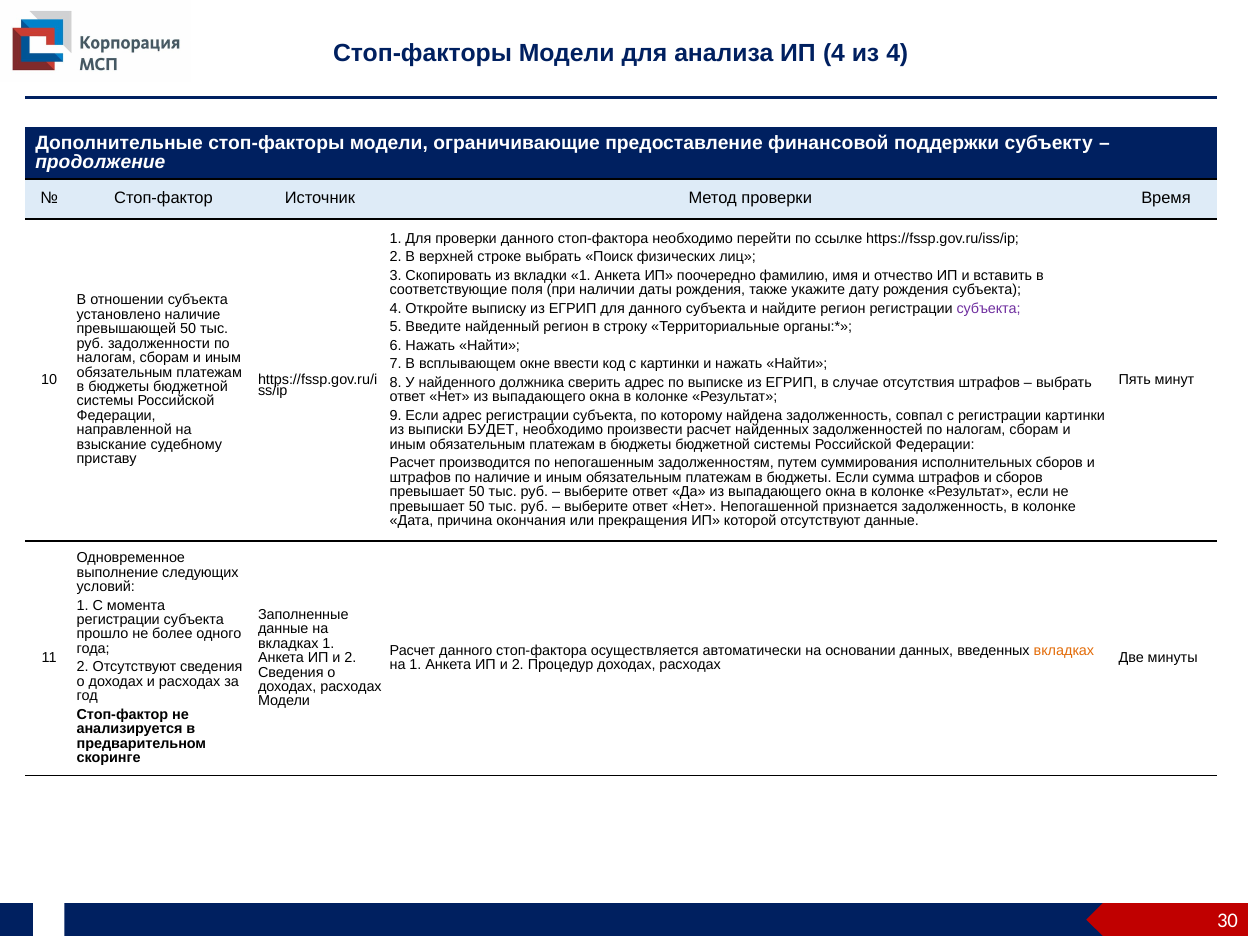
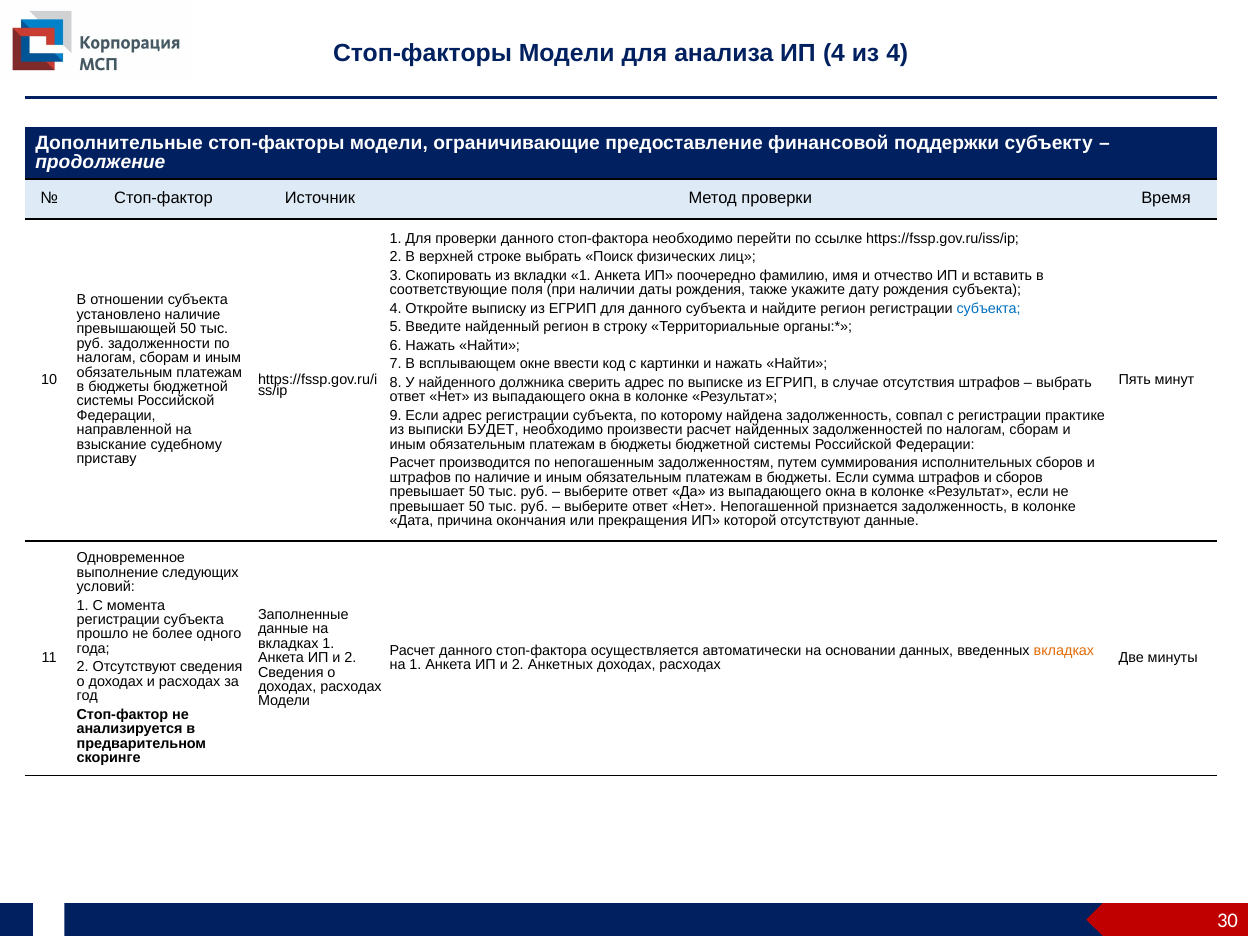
субъекта at (989, 308) colour: purple -> blue
регистрации картинки: картинки -> практике
Процедур: Процедур -> Анкетных
